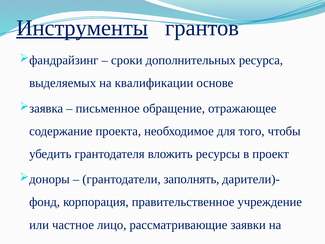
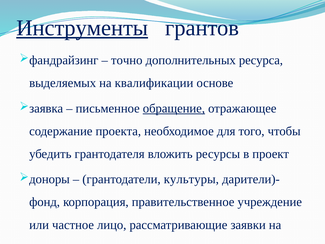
сроки: сроки -> точно
обращение underline: none -> present
заполнять: заполнять -> культуры
